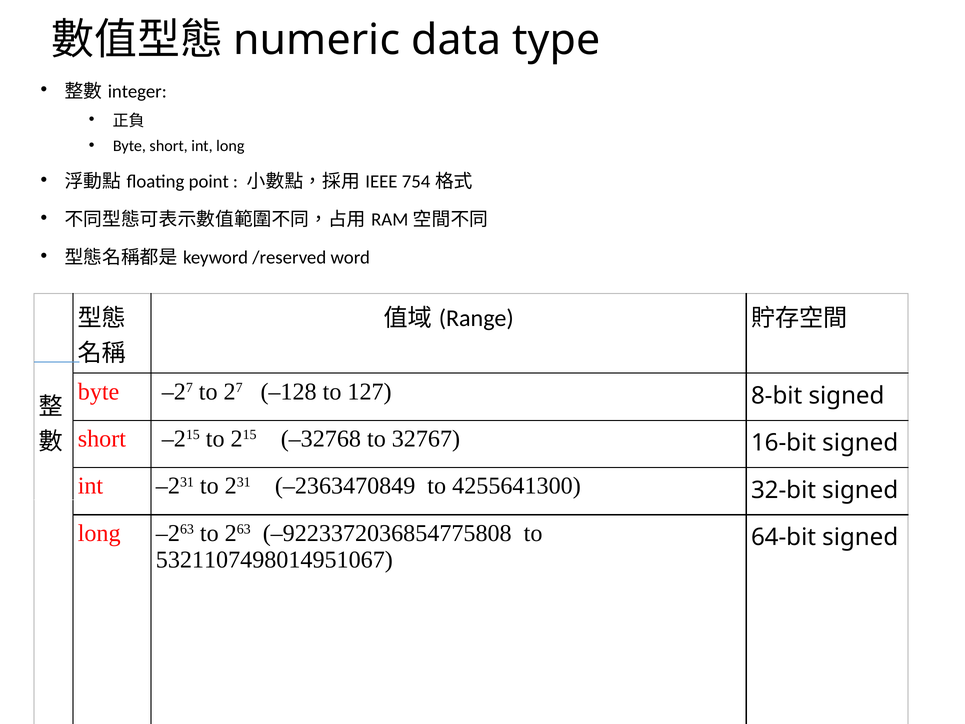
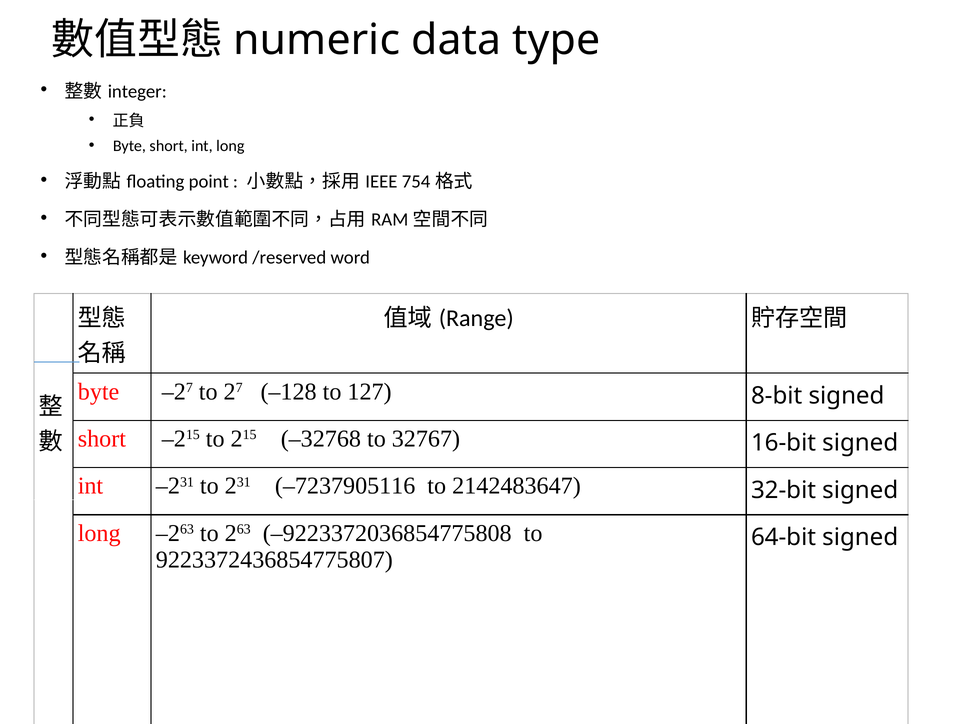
–2363470849: –2363470849 -> –7237905116
4255641300: 4255641300 -> 2142483647
5321107498014951067: 5321107498014951067 -> 9223372436854775807
